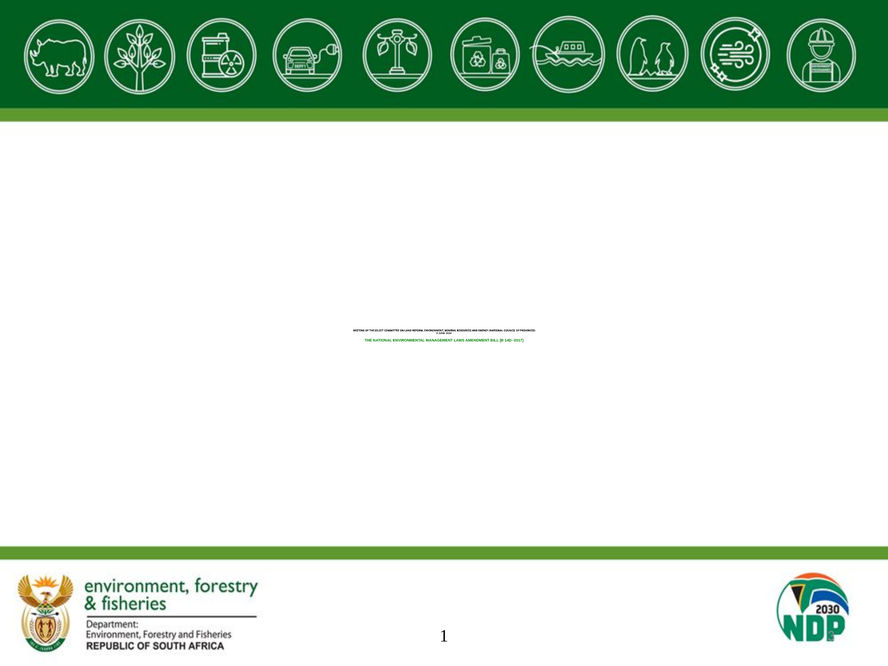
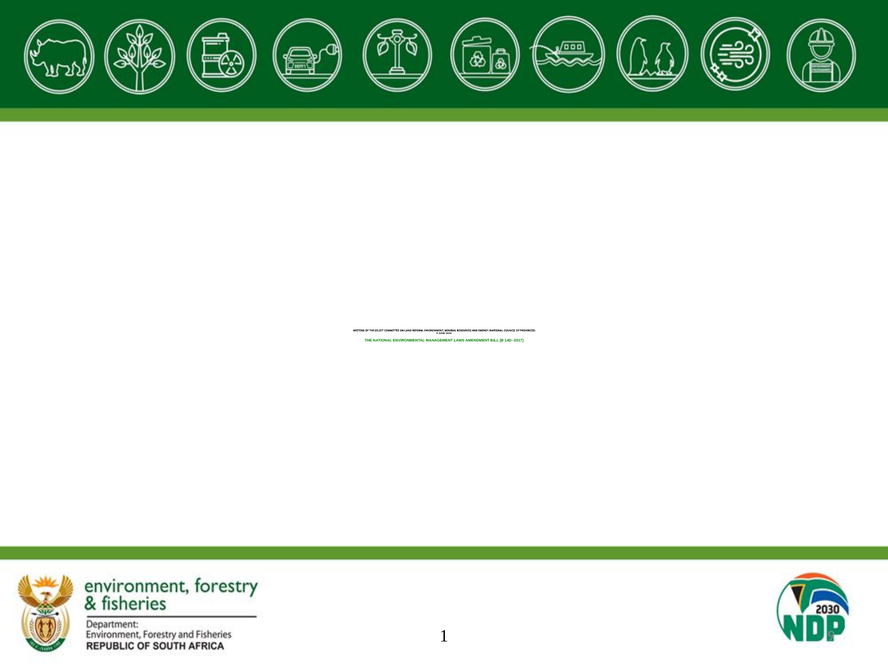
1 3: 3 -> 9
